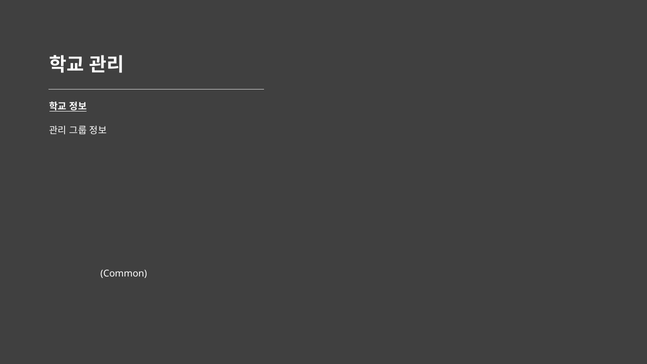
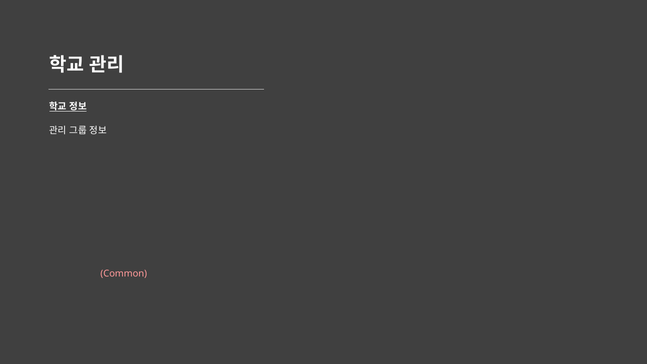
Common colour: white -> pink
